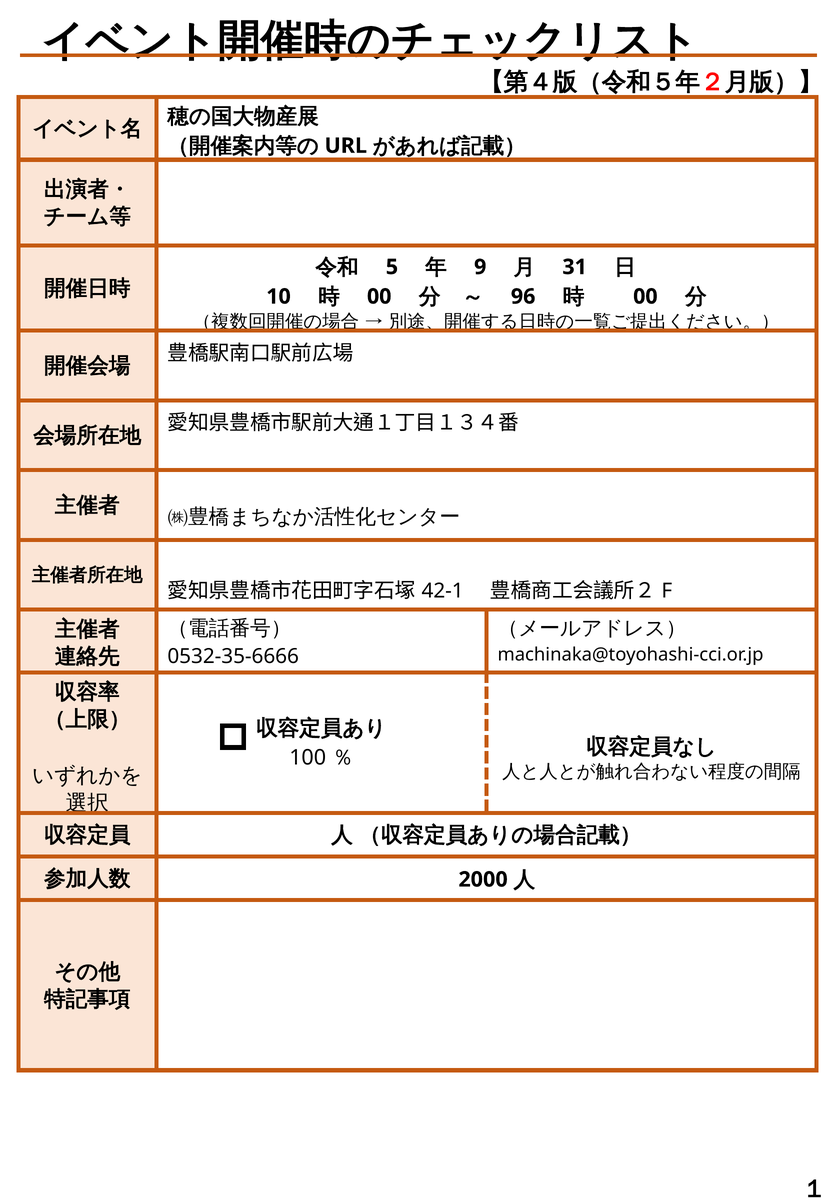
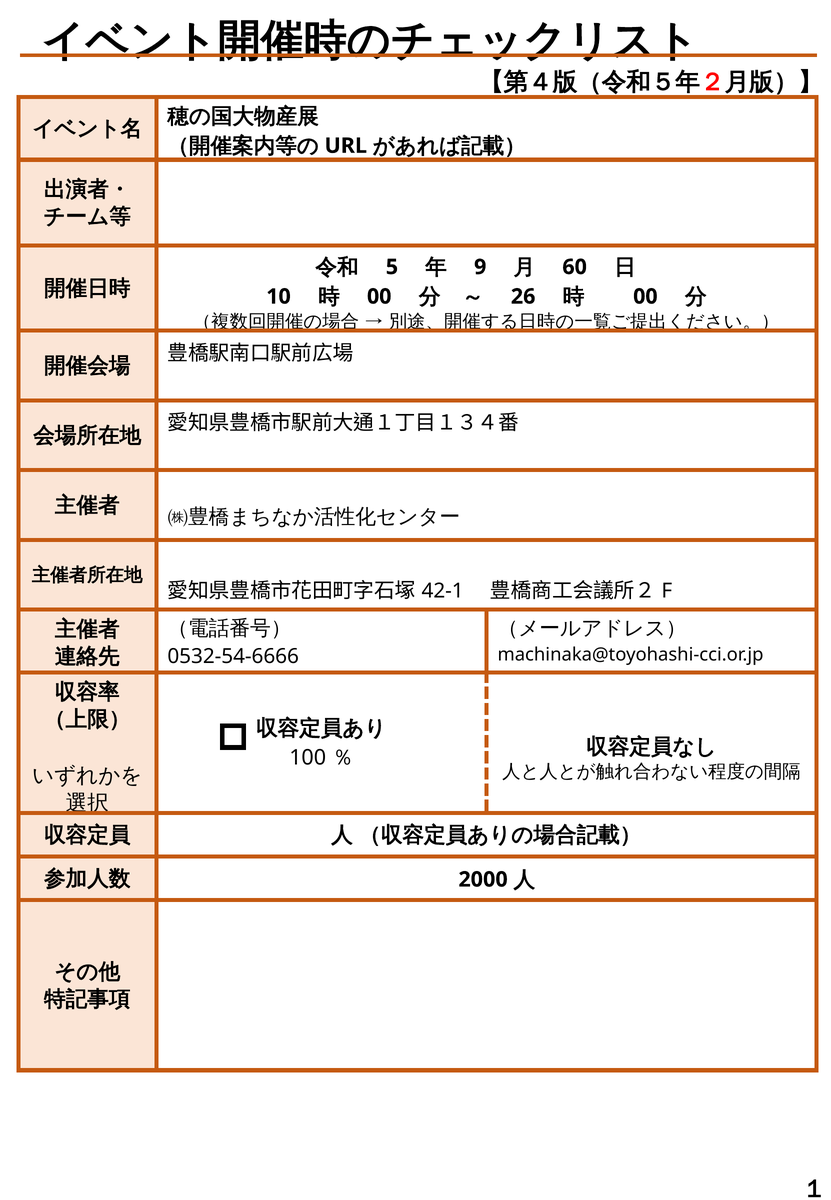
31: 31 -> 60
96: 96 -> 26
0532-35-6666: 0532-35-6666 -> 0532-54-6666
